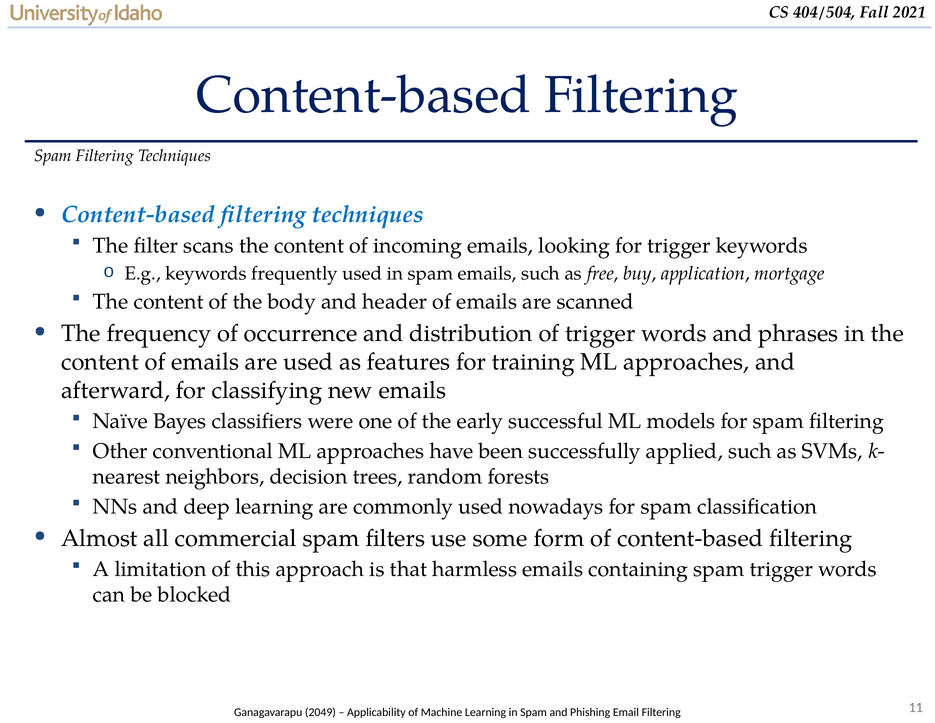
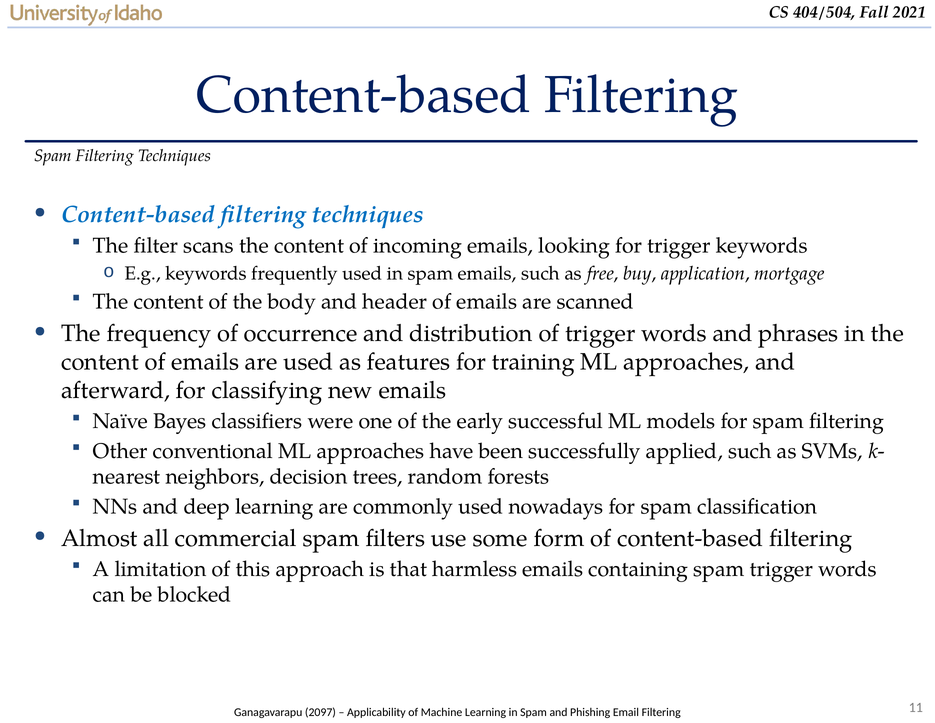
2049: 2049 -> 2097
